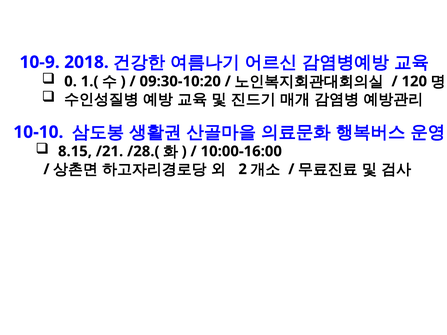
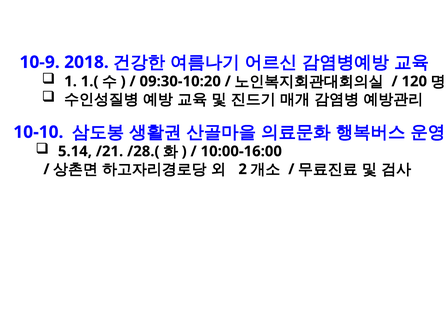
0: 0 -> 1
8.15: 8.15 -> 5.14
